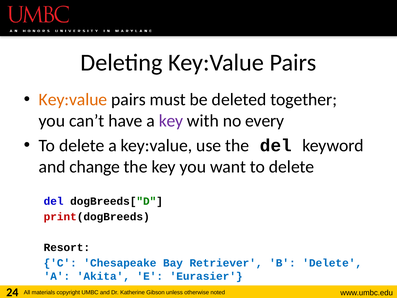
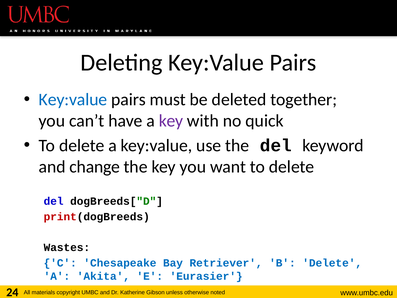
Key:value at (73, 100) colour: orange -> blue
every: every -> quick
Resort: Resort -> Wastes
